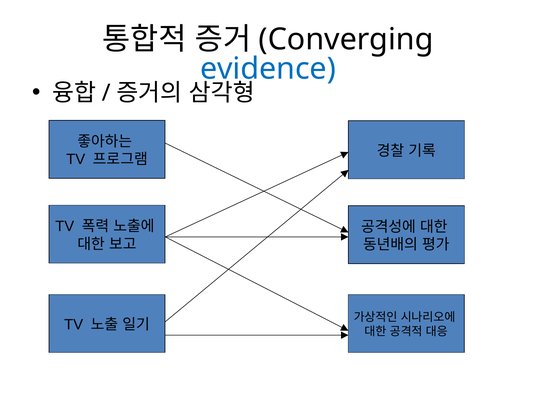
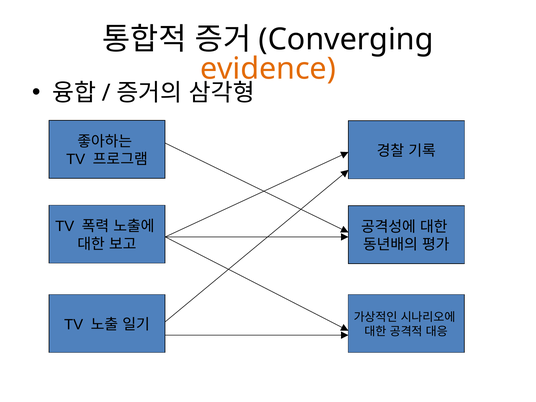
evidence colour: blue -> orange
